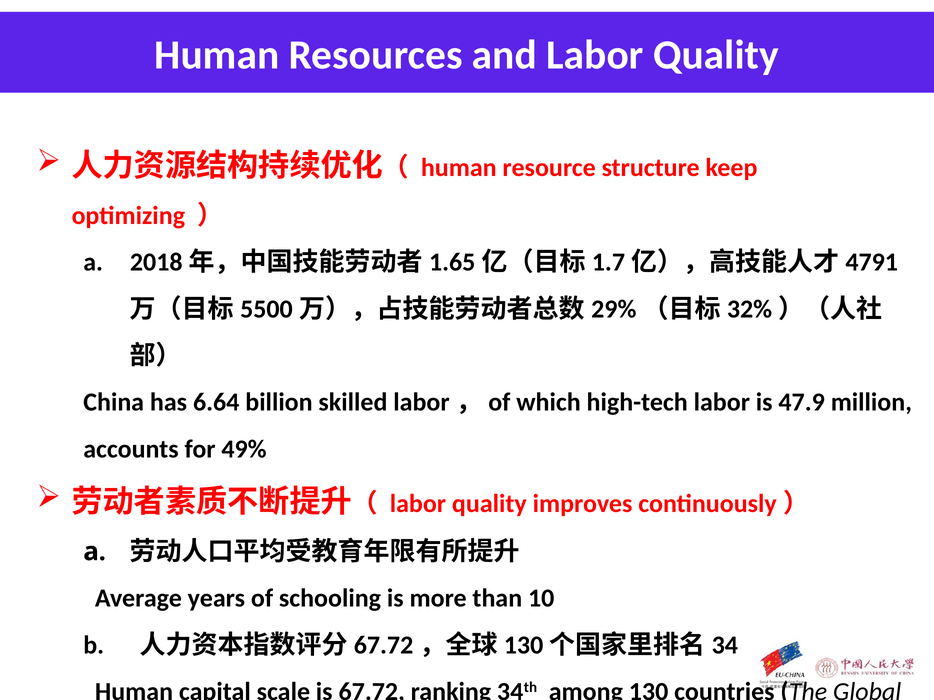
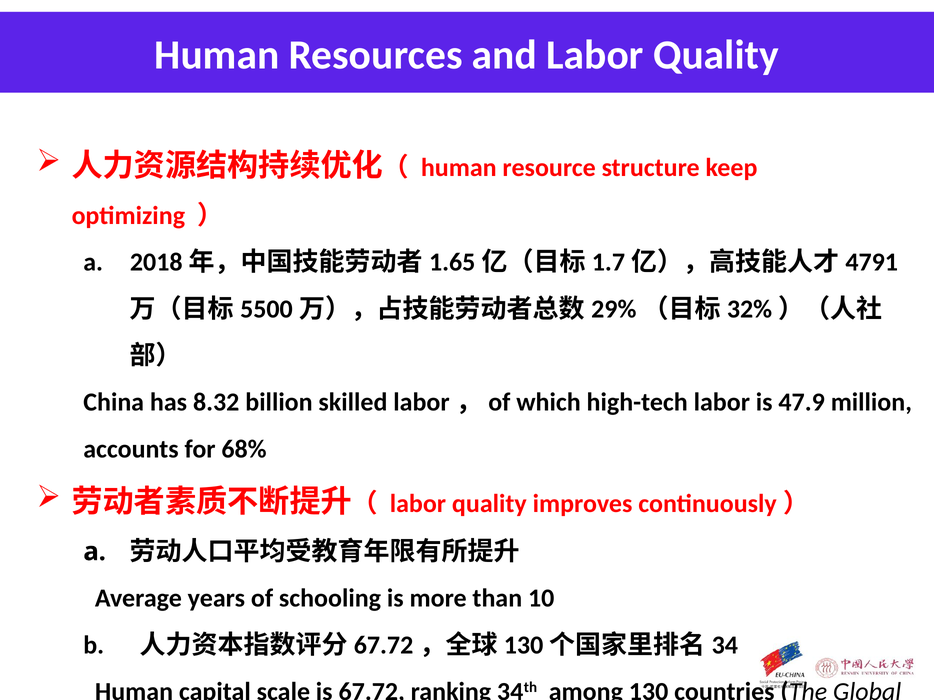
6.64: 6.64 -> 8.32
49%: 49% -> 68%
